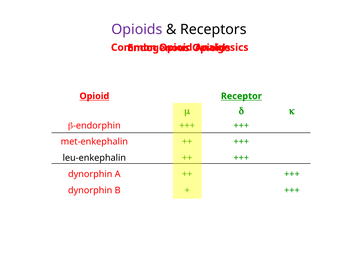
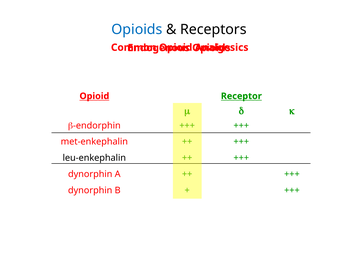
Opioids at (137, 29) colour: purple -> blue
